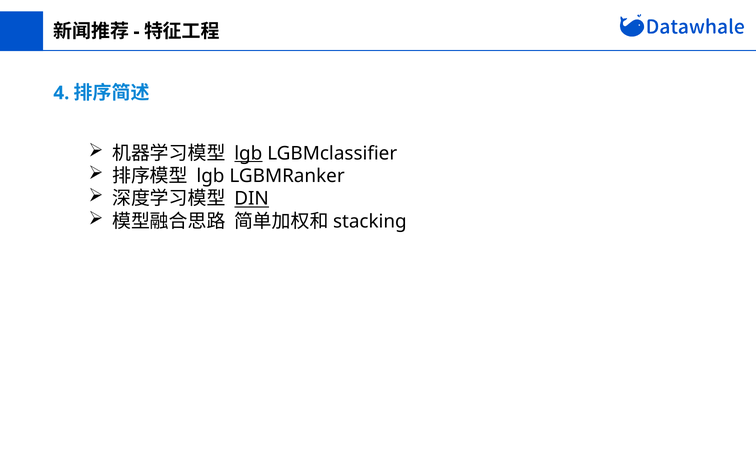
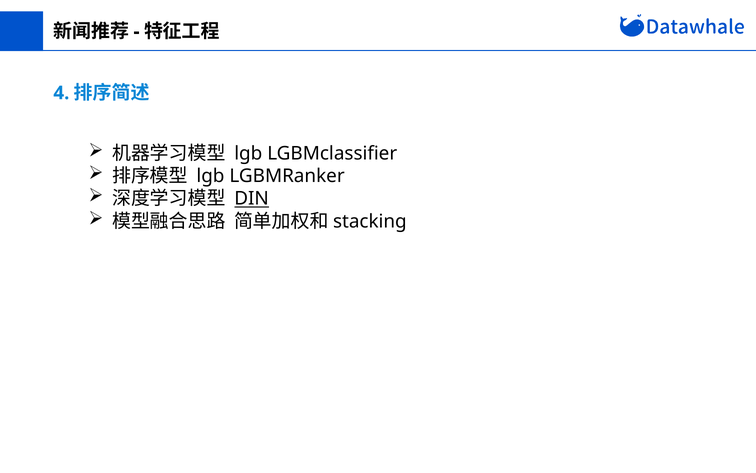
lgb at (248, 153) underline: present -> none
